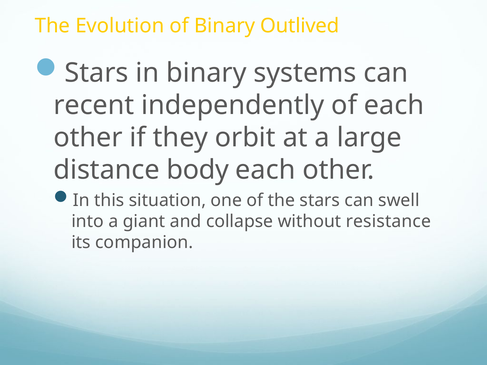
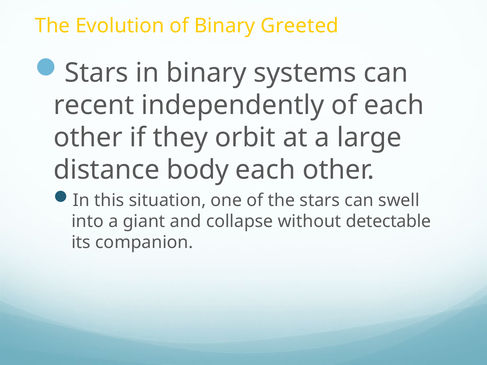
Outlived: Outlived -> Greeted
resistance: resistance -> detectable
